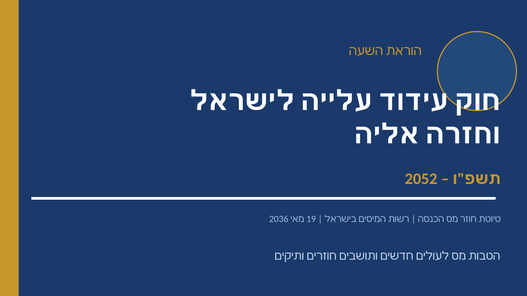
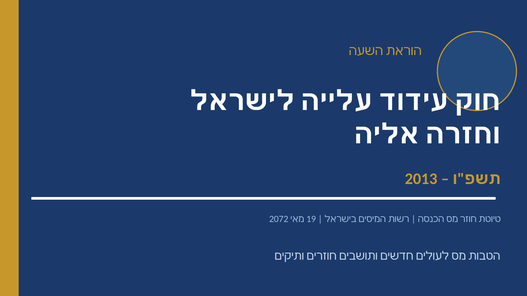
2052: 2052 -> 2013
2036: 2036 -> 2072
